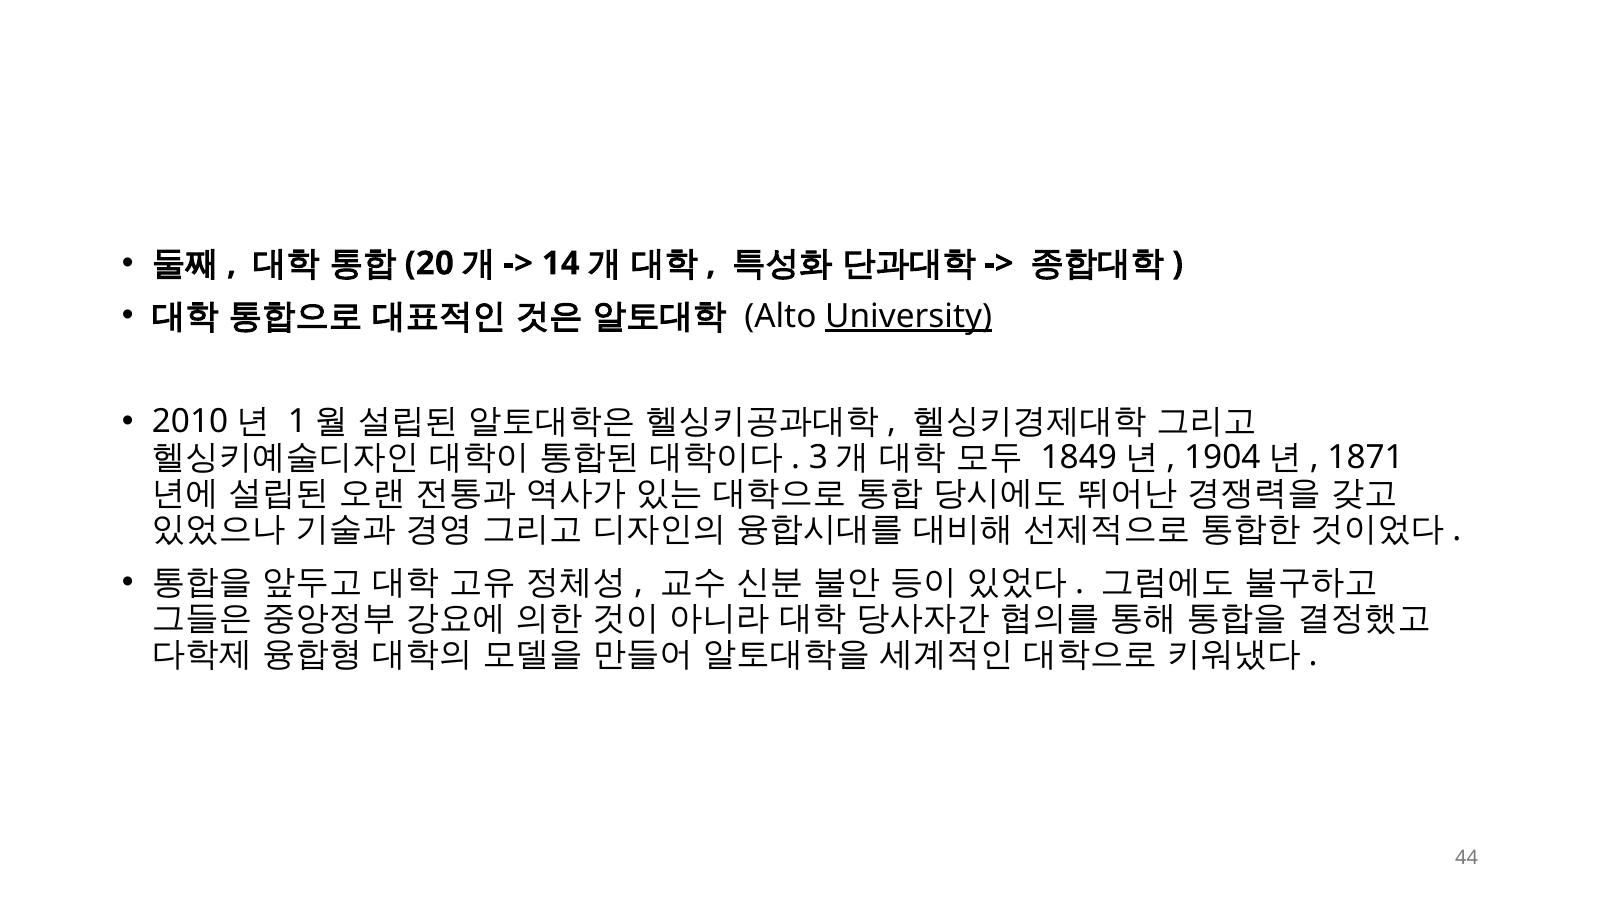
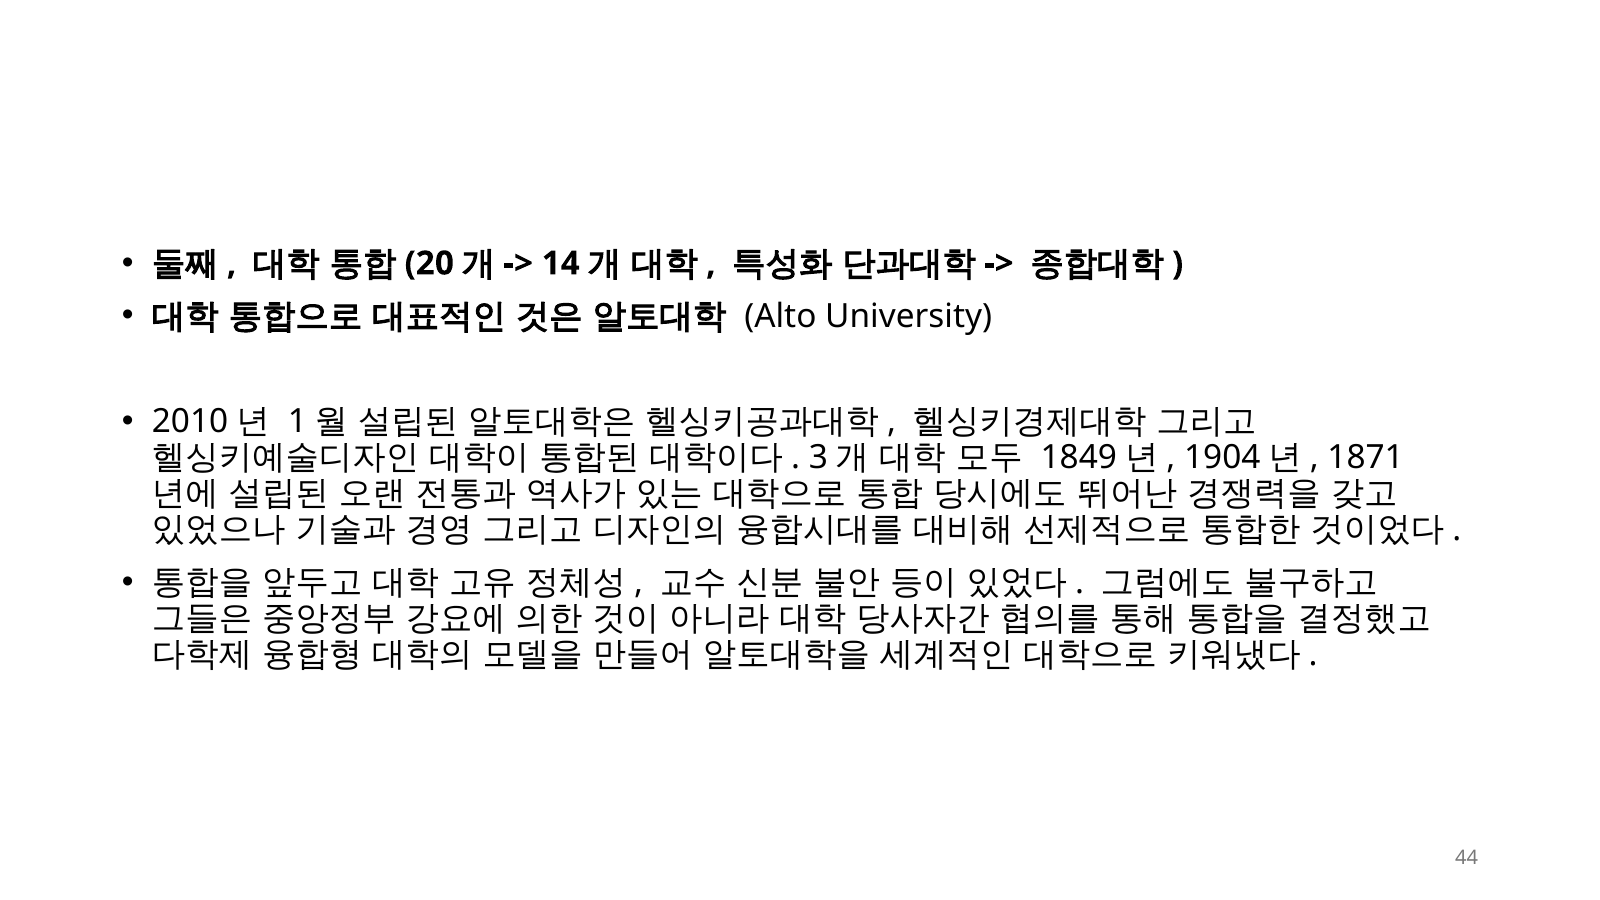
University underline: present -> none
